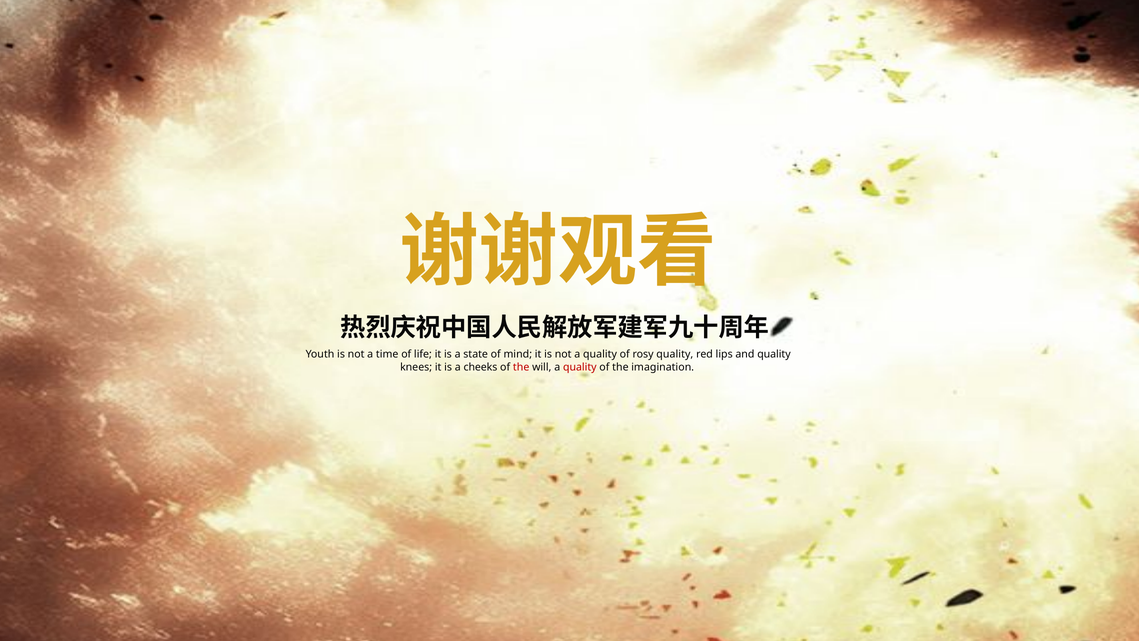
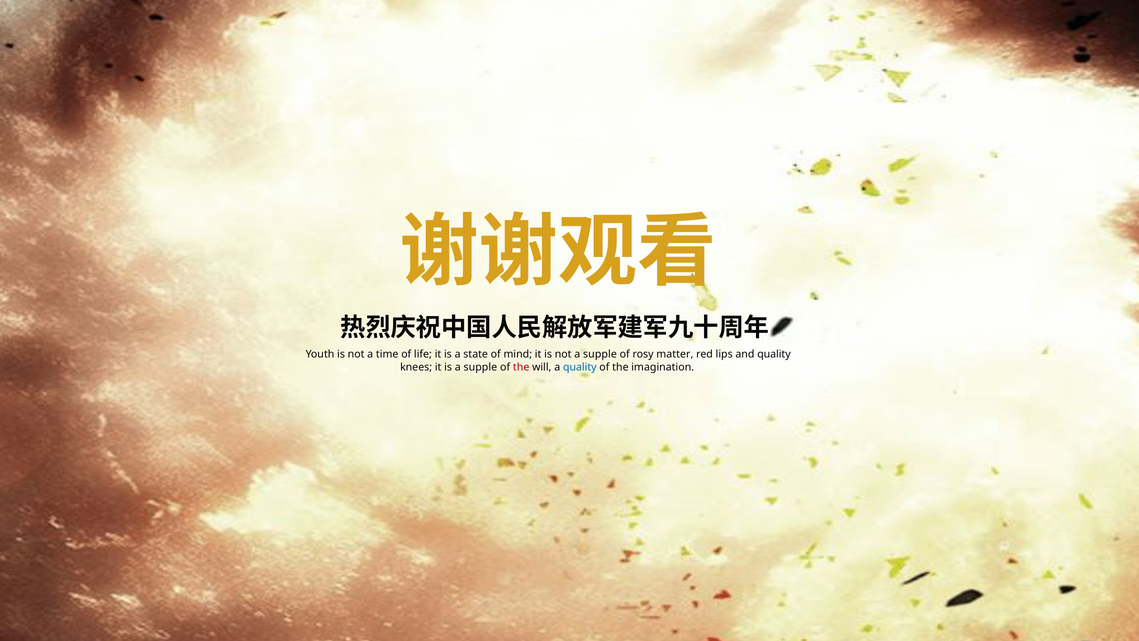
not a quality: quality -> supple
rosy quality: quality -> matter
is a cheeks: cheeks -> supple
quality at (580, 367) colour: red -> blue
